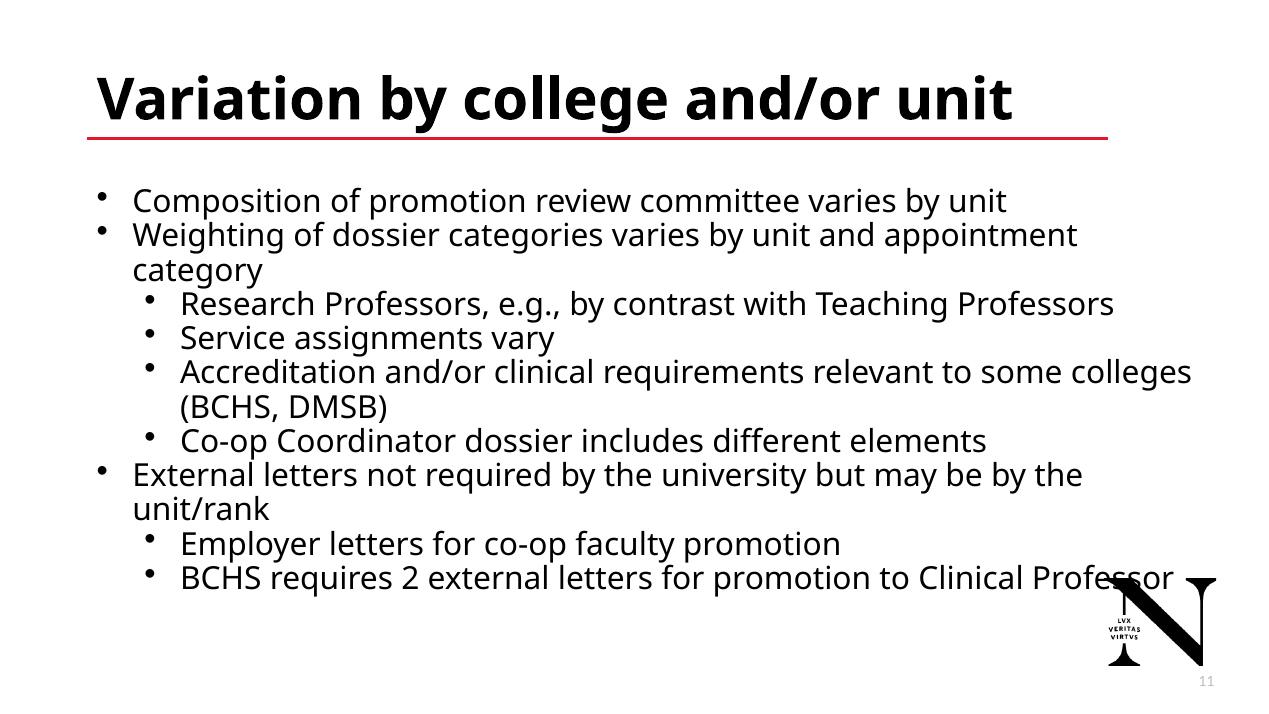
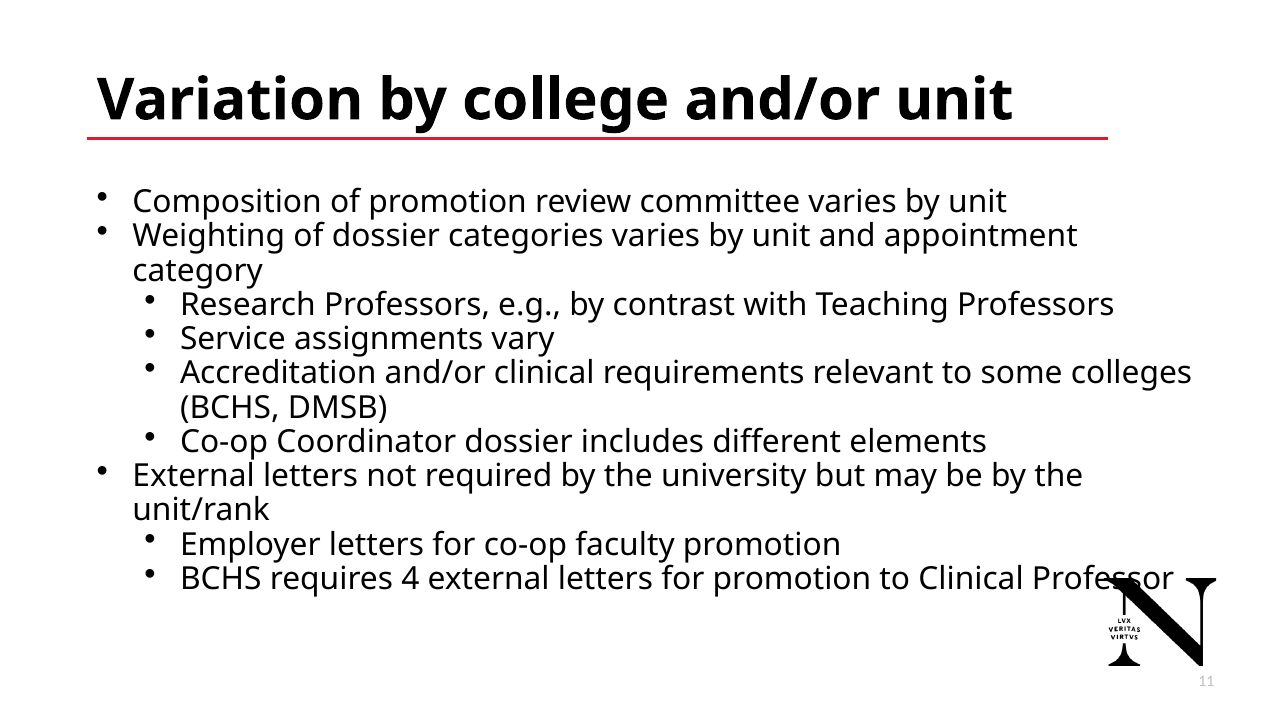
2: 2 -> 4
